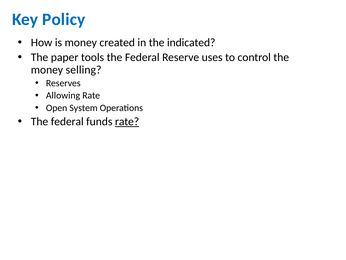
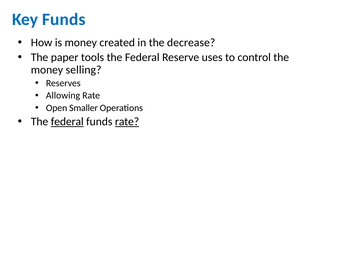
Key Policy: Policy -> Funds
indicated: indicated -> decrease
System: System -> Smaller
federal at (67, 121) underline: none -> present
